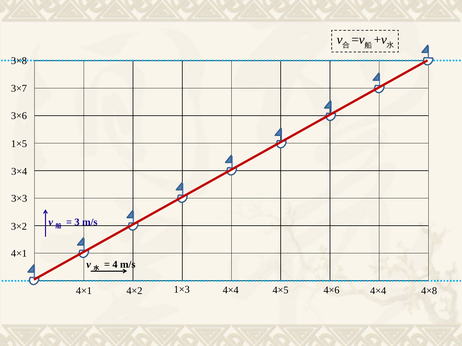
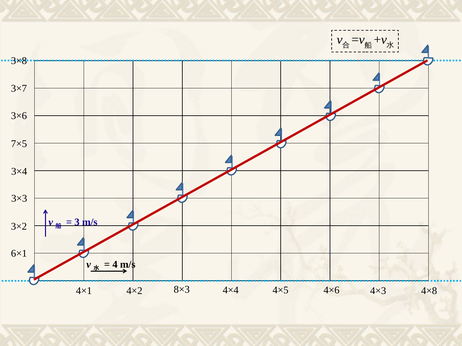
1×5: 1×5 -> 7×5
4×1 at (19, 254): 4×1 -> 6×1
1×3: 1×3 -> 8×3
4×6 4×4: 4×4 -> 4×3
